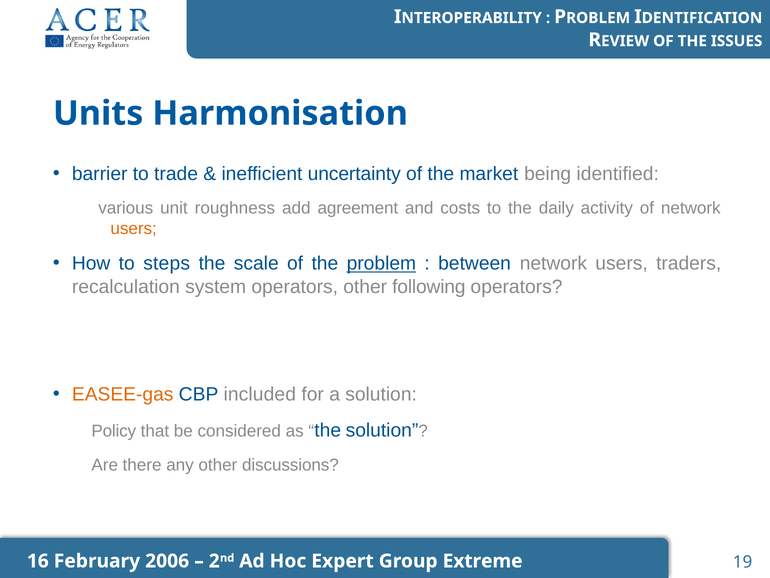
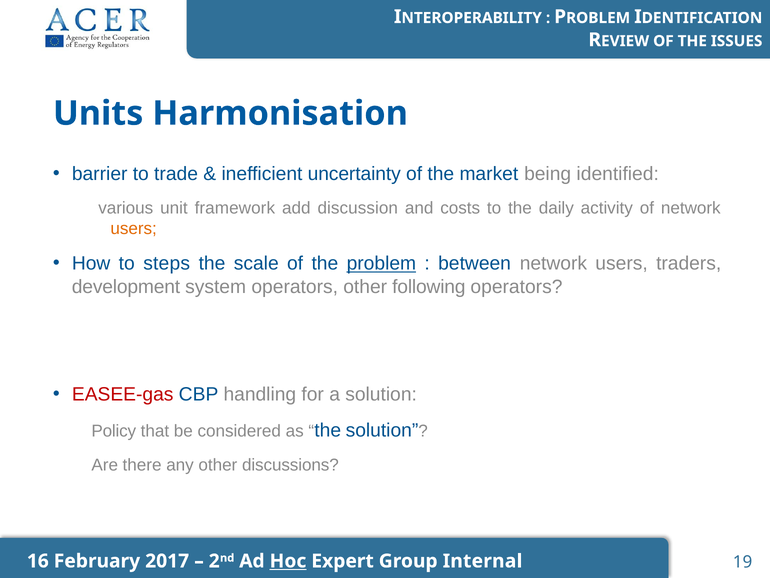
roughness: roughness -> framework
agreement: agreement -> discussion
recalculation: recalculation -> development
EASEE-gas colour: orange -> red
included: included -> handling
2006: 2006 -> 2017
Hoc underline: none -> present
Extreme: Extreme -> Internal
